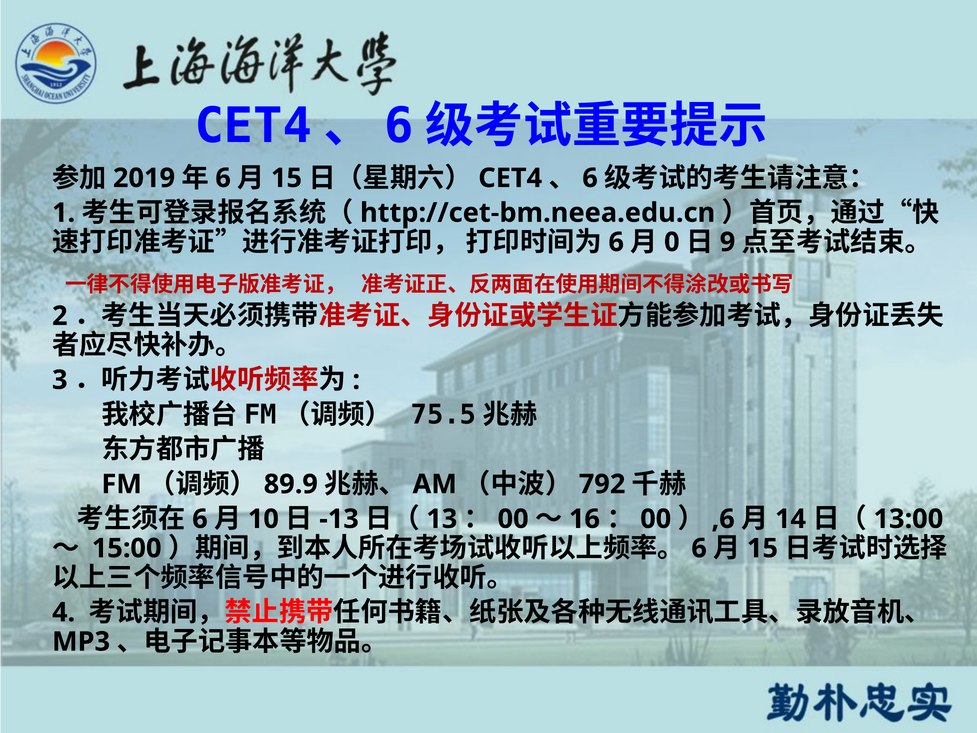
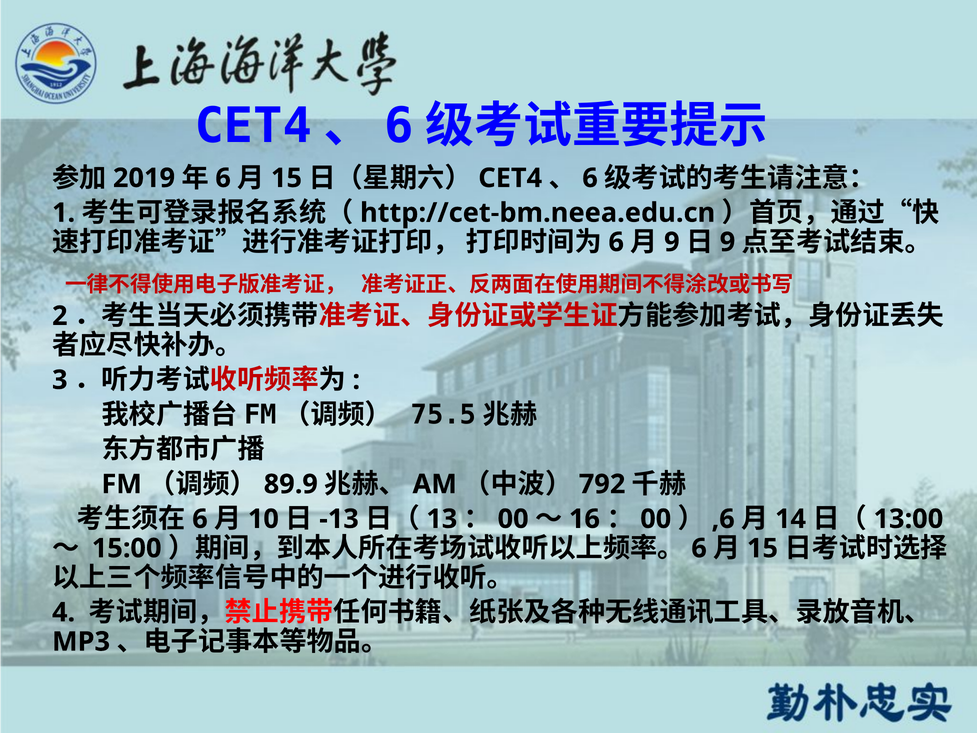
0 at (672, 242): 0 -> 9
